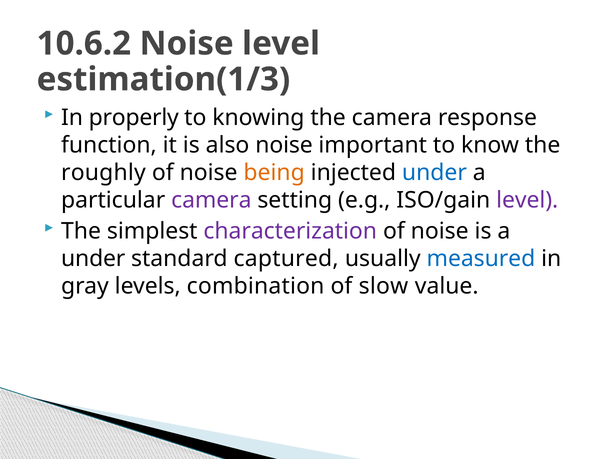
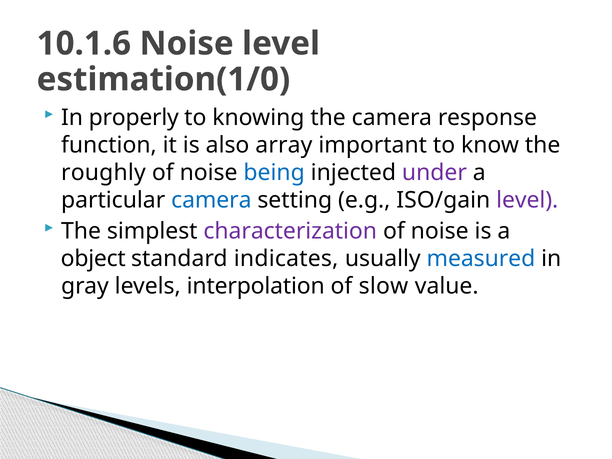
10.6.2: 10.6.2 -> 10.1.6
estimation(1/3: estimation(1/3 -> estimation(1/0
also noise: noise -> array
being colour: orange -> blue
under at (434, 173) colour: blue -> purple
camera at (211, 200) colour: purple -> blue
under at (93, 259): under -> object
captured: captured -> indicates
combination: combination -> interpolation
